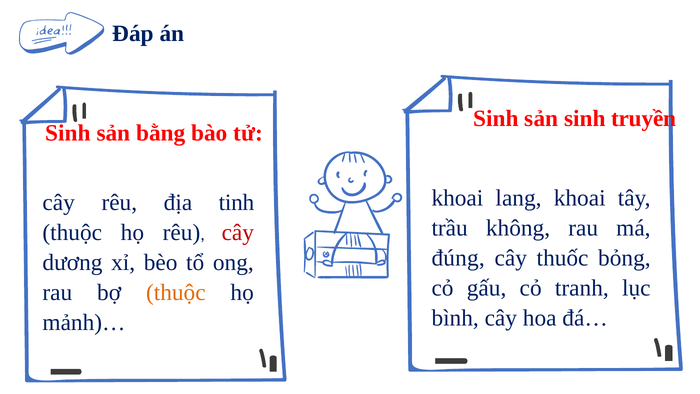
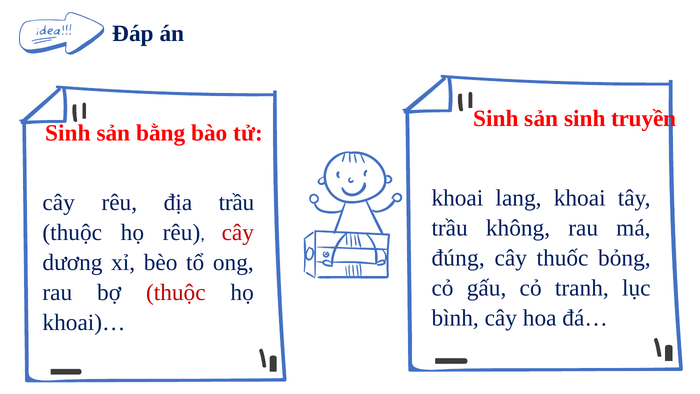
địa tinh: tinh -> trầu
thuộc at (176, 292) colour: orange -> red
mảnh)…: mảnh)… -> khoai)…
